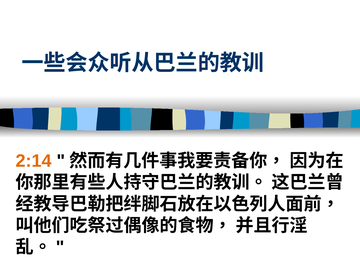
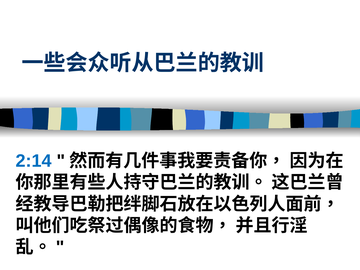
2:14 colour: orange -> blue
